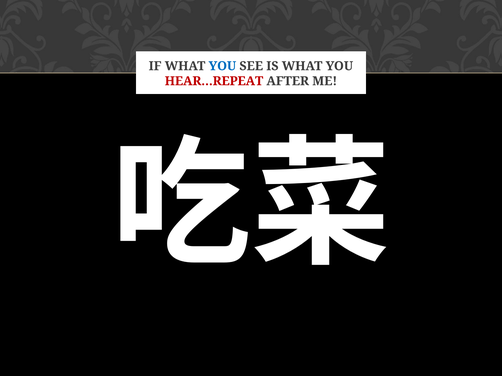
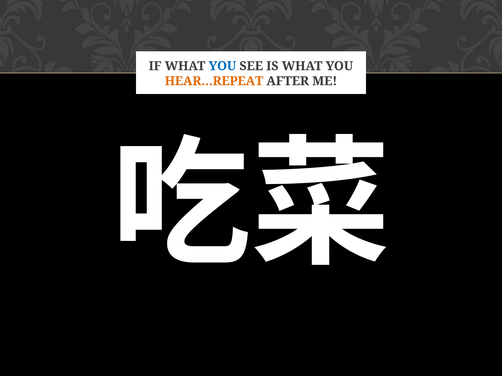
HEAR…REPEAT colour: red -> orange
